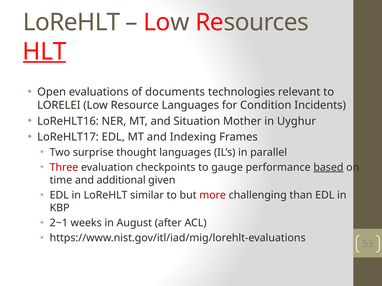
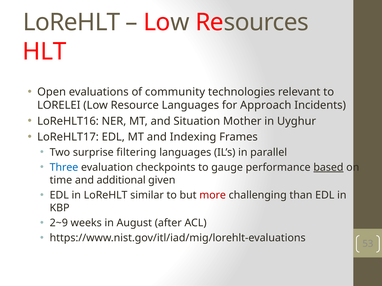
HLT underline: present -> none
documents: documents -> community
Condition: Condition -> Approach
thought: thought -> filtering
Three colour: red -> blue
2~1: 2~1 -> 2~9
